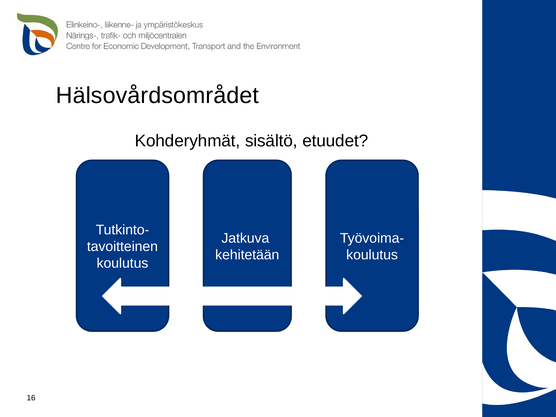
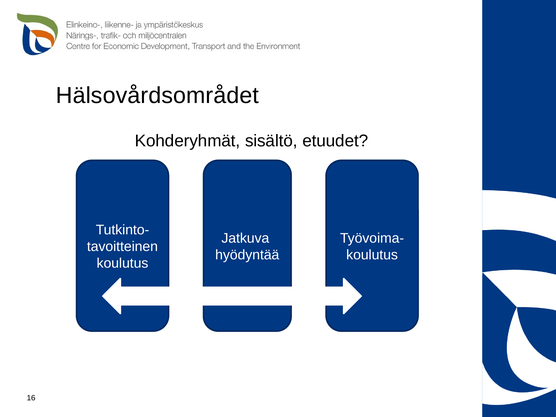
kehitetään: kehitetään -> hyödyntää
